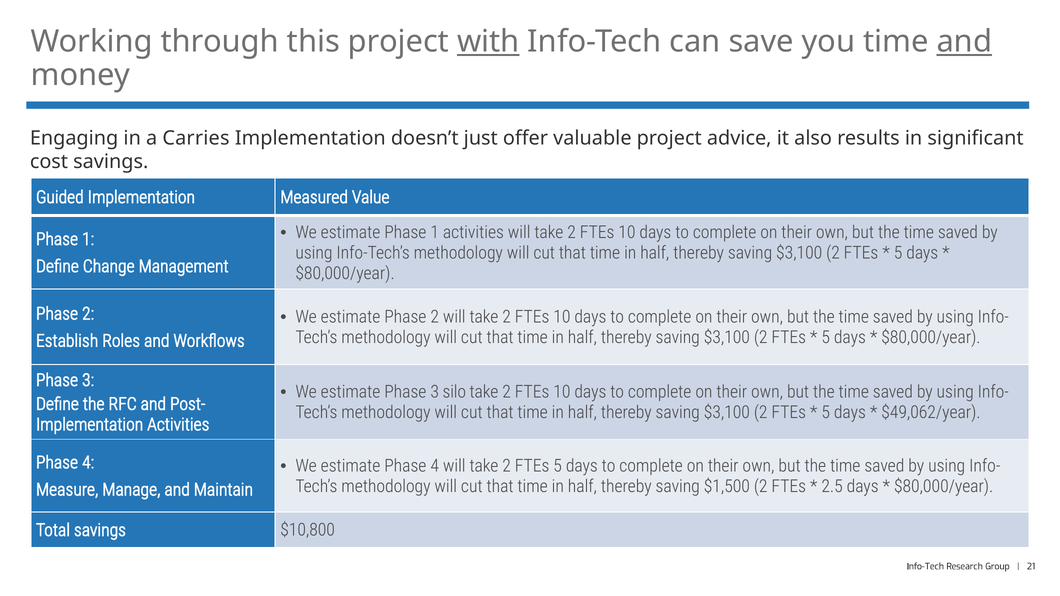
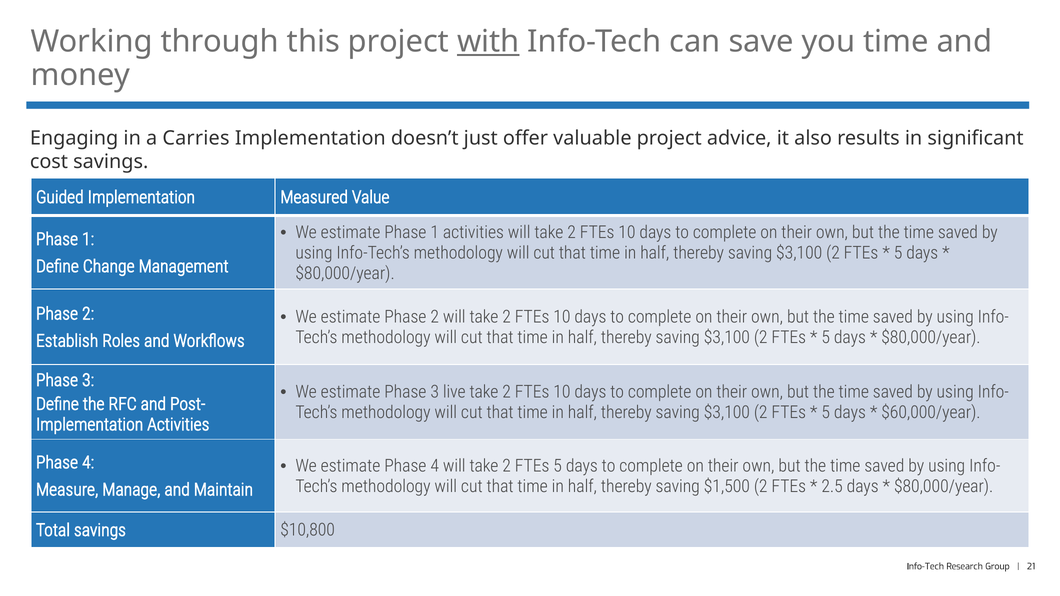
and at (964, 42) underline: present -> none
silo: silo -> live
$49,062/year: $49,062/year -> $60,000/year
